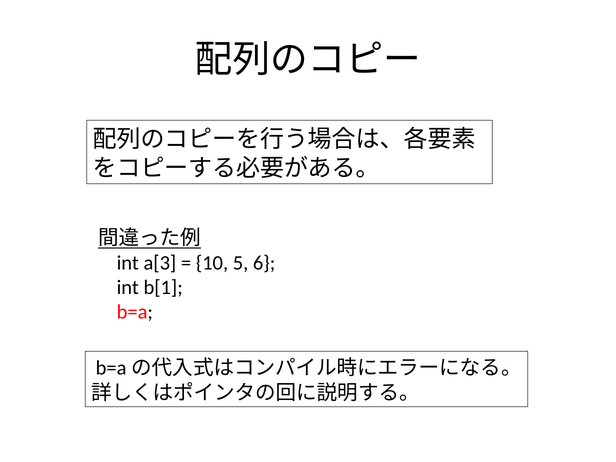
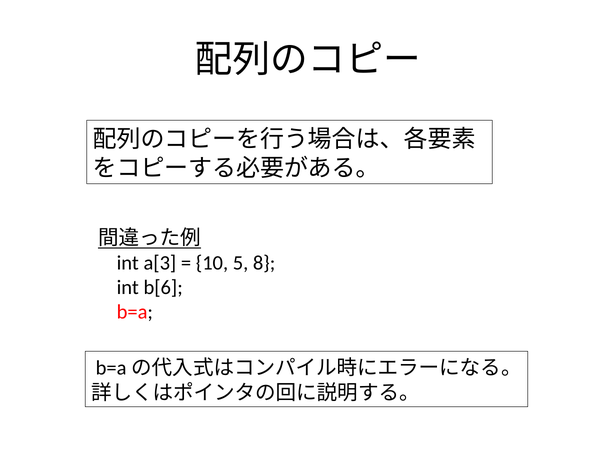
6: 6 -> 8
b[1: b[1 -> b[6
